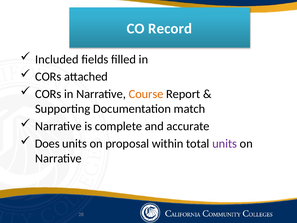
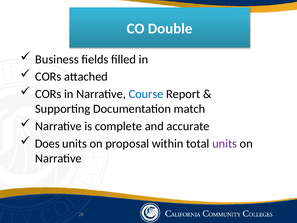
Record: Record -> Double
Included: Included -> Business
Course colour: orange -> blue
